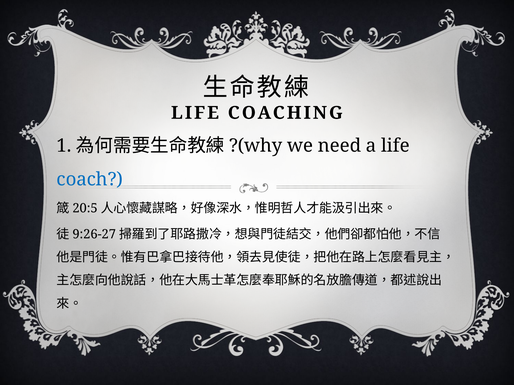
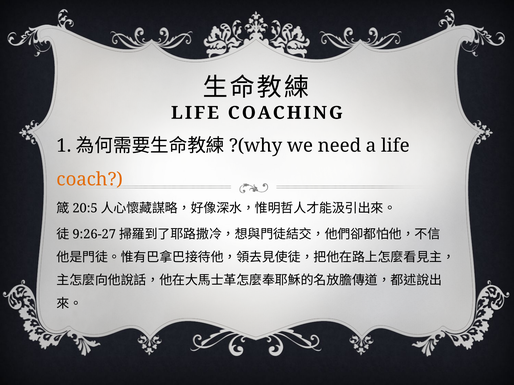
coach colour: blue -> orange
